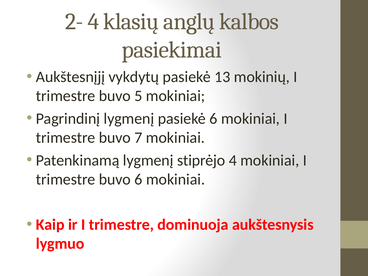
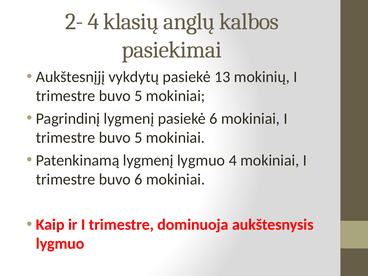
7 at (138, 138): 7 -> 5
lygmenį stiprėjo: stiprėjo -> lygmuo
